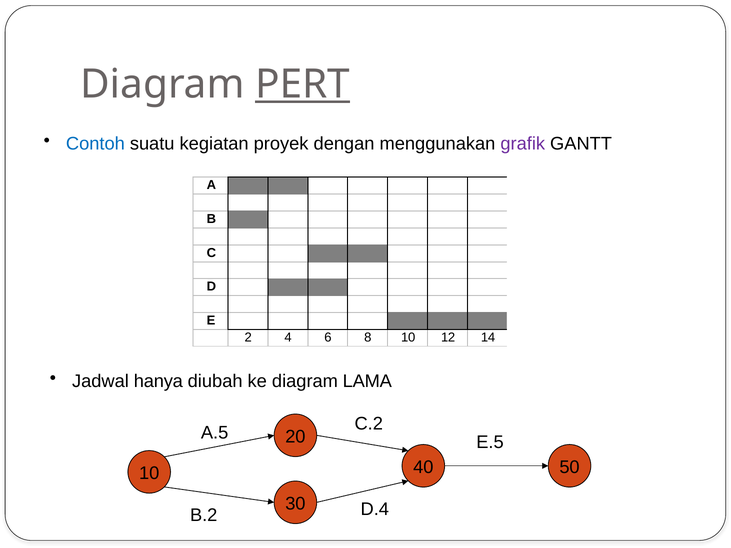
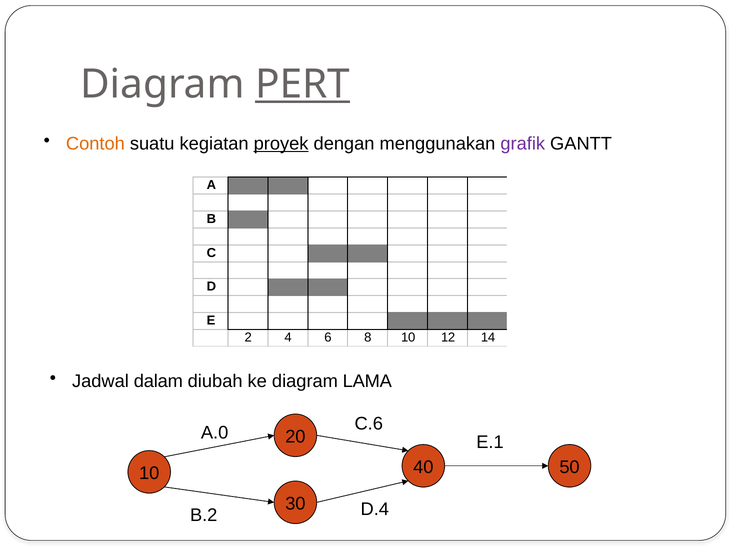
Contoh colour: blue -> orange
proyek underline: none -> present
hanya: hanya -> dalam
C.2: C.2 -> C.6
A.5: A.5 -> A.0
E.5: E.5 -> E.1
